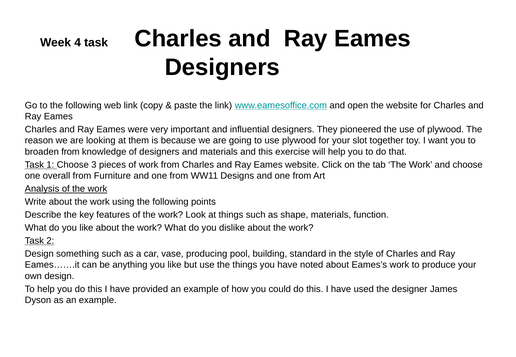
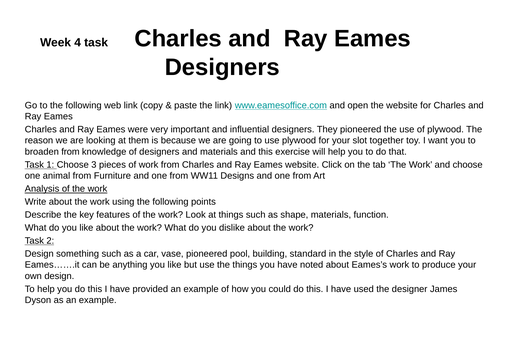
overall: overall -> animal
vase producing: producing -> pioneered
